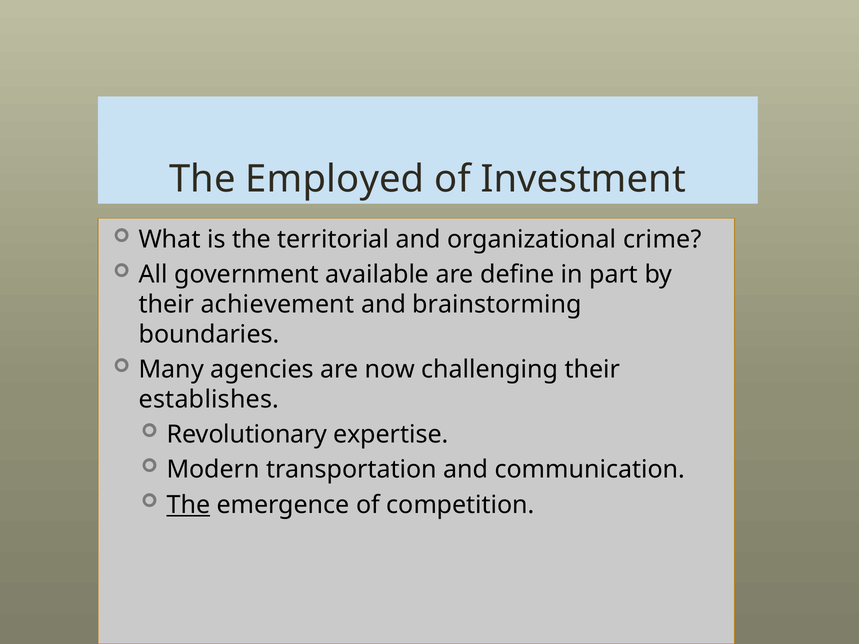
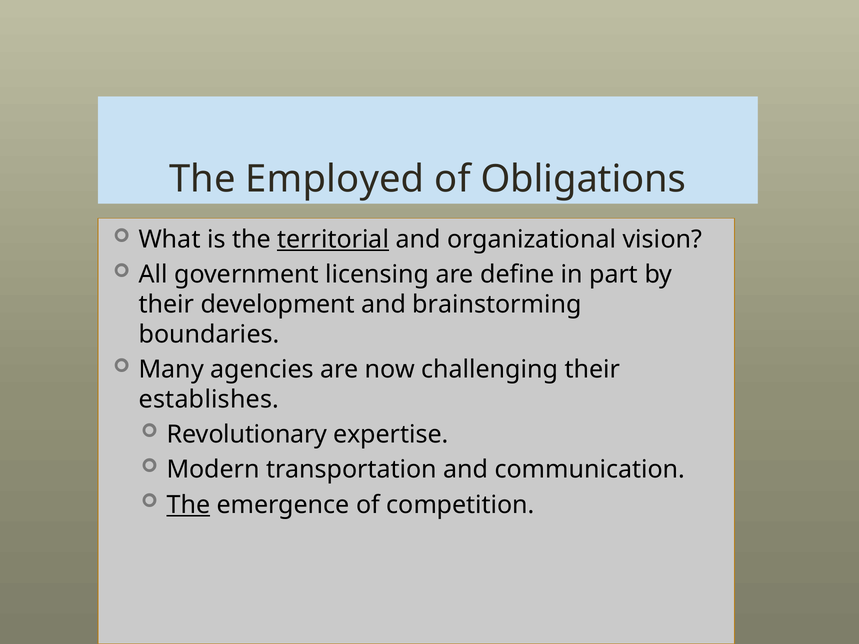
Investment: Investment -> Obligations
territorial underline: none -> present
crime: crime -> vision
available: available -> licensing
achievement: achievement -> development
